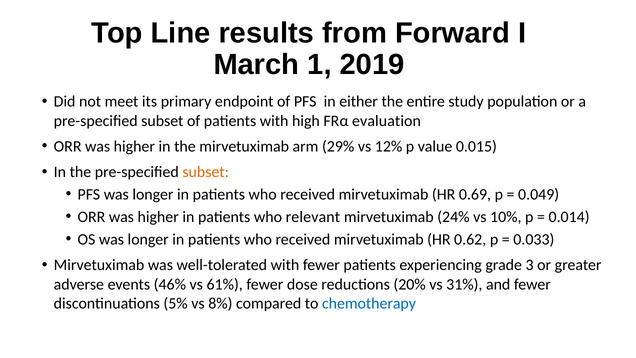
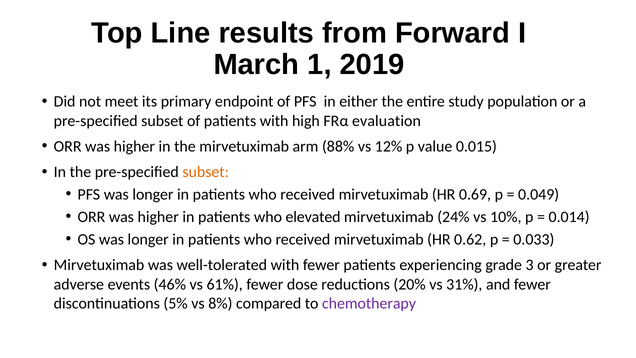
29%: 29% -> 88%
relevant: relevant -> elevated
chemotherapy colour: blue -> purple
